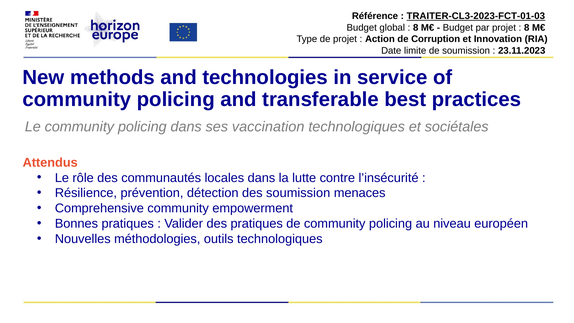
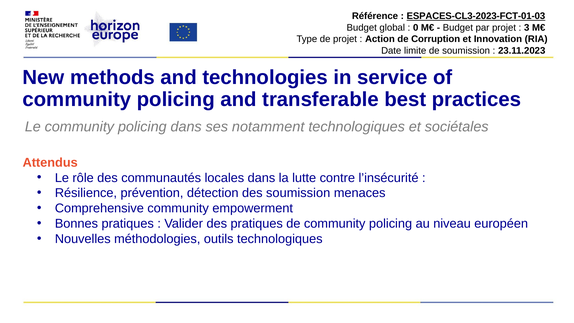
TRAITER-CL3-2023-FCT-01-03: TRAITER-CL3-2023-FCT-01-03 -> ESPACES-CL3-2023-FCT-01-03
8 at (416, 28): 8 -> 0
8 at (527, 28): 8 -> 3
vaccination: vaccination -> notamment
